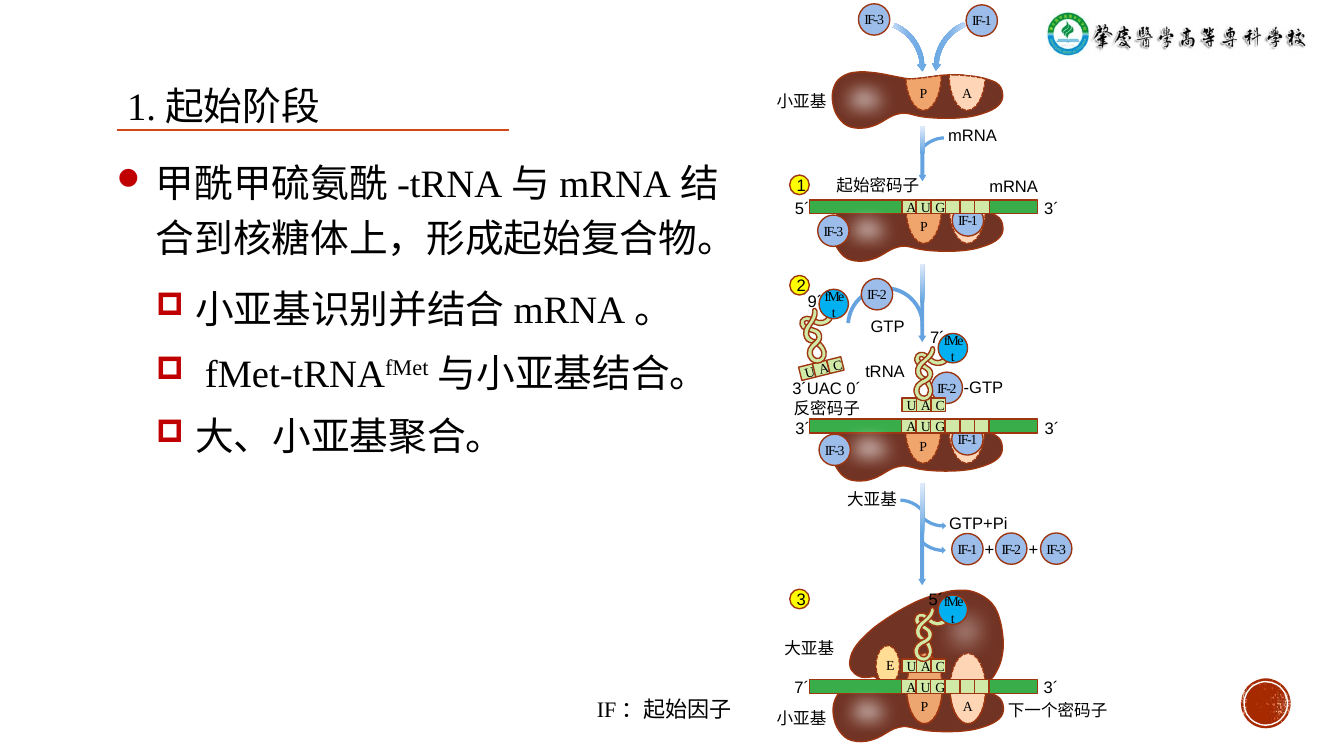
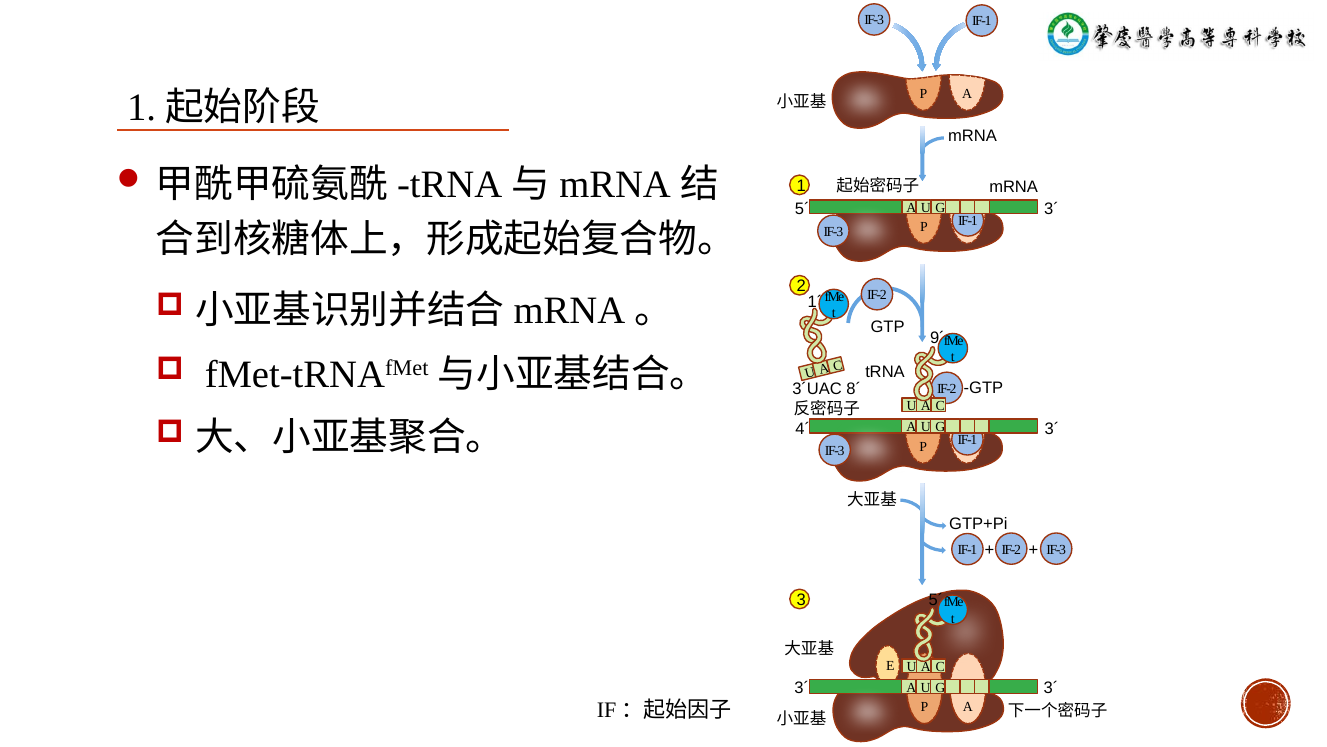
9´: 9´ -> 1´
7´ at (937, 337): 7´ -> 9´
0´: 0´ -> 8´
3´ at (803, 428): 3´ -> 4´
7´ at (802, 687): 7´ -> 3´
